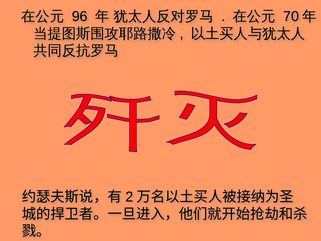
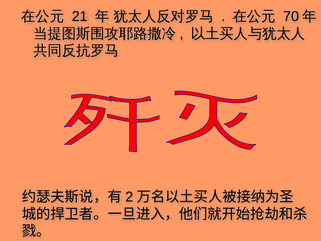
96: 96 -> 21
